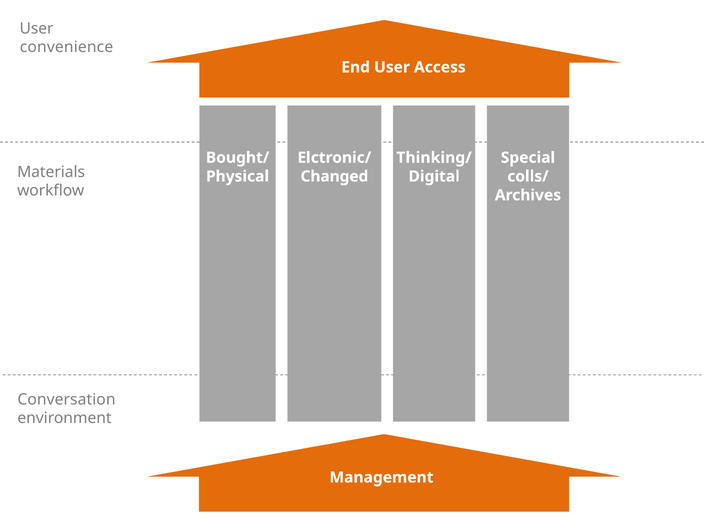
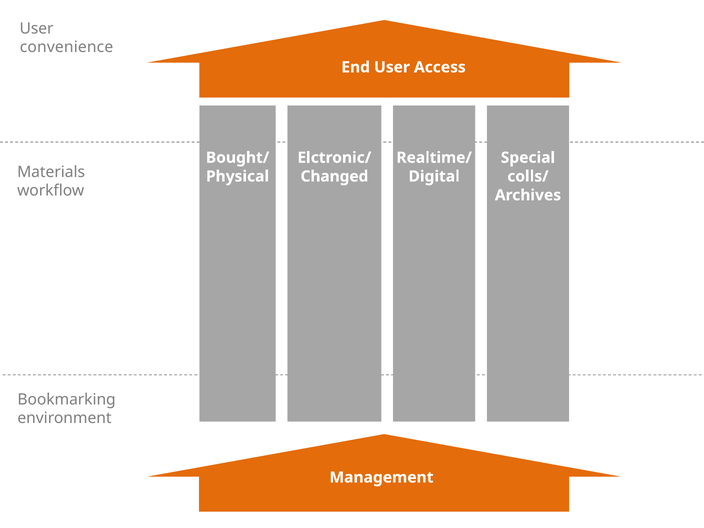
Thinking/: Thinking/ -> Realtime/
Conversation: Conversation -> Bookmarking
